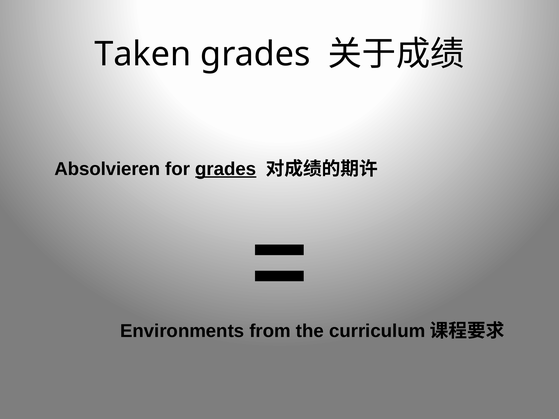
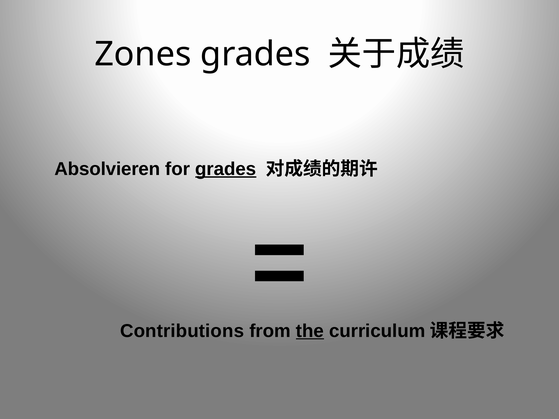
Taken: Taken -> Zones
Environments: Environments -> Contributions
the underline: none -> present
